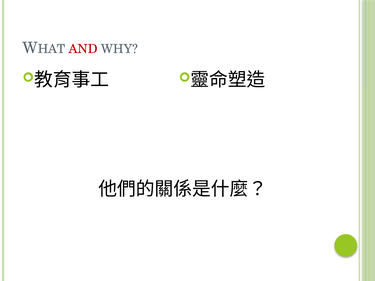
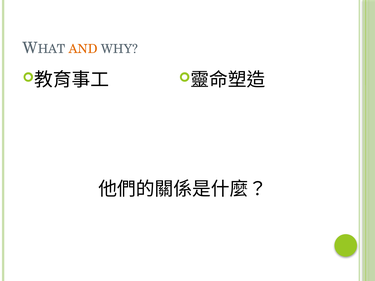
AND colour: red -> orange
